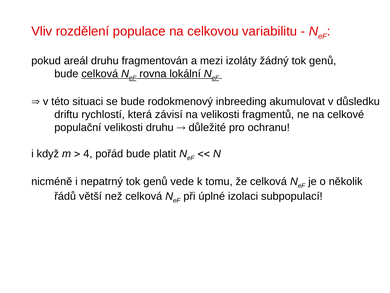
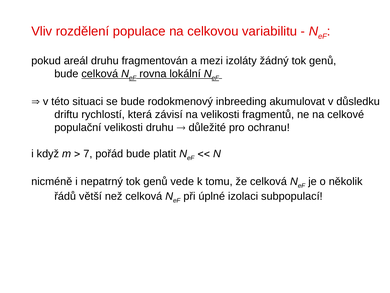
4: 4 -> 7
